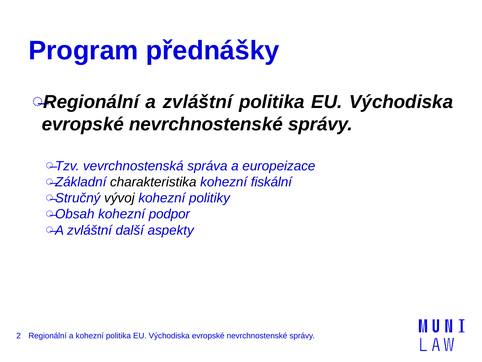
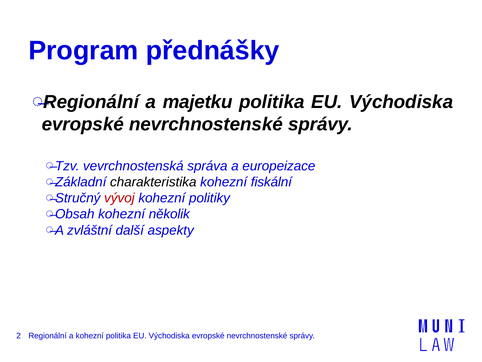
a zvláštní: zvláštní -> majetku
vývoj colour: black -> red
podpor: podpor -> několik
